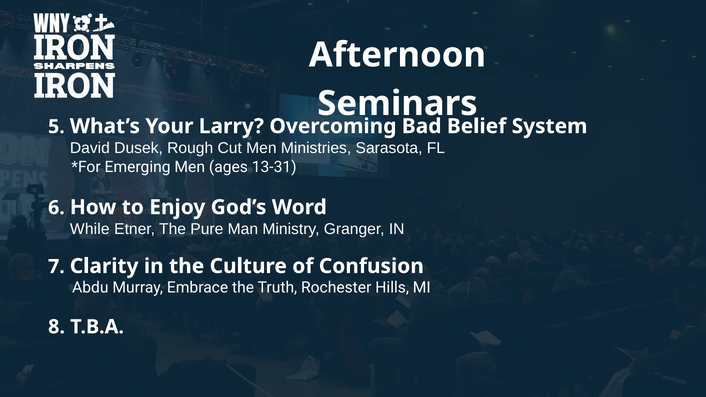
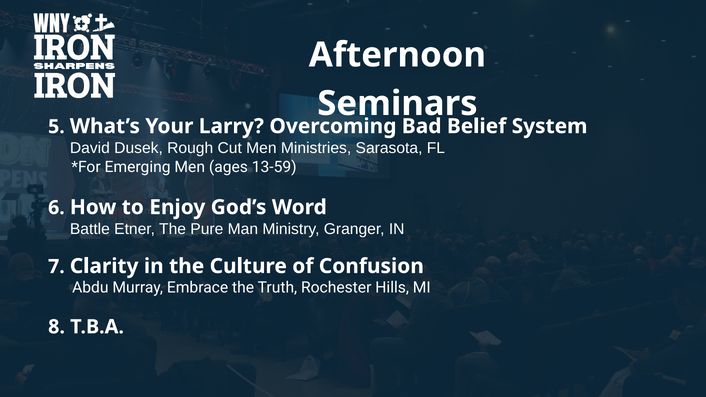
13-31: 13-31 -> 13-59
While: While -> Battle
